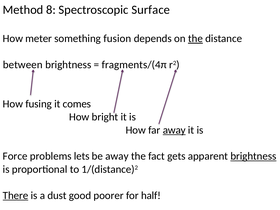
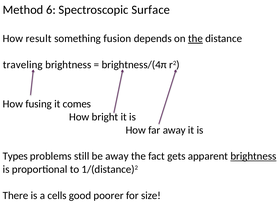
8: 8 -> 6
meter: meter -> result
between: between -> traveling
fragments/(4π: fragments/(4π -> brightness/(4π
away at (174, 130) underline: present -> none
Force: Force -> Types
lets: lets -> still
There underline: present -> none
dust: dust -> cells
half: half -> size
